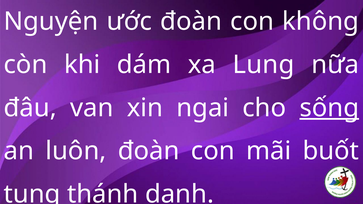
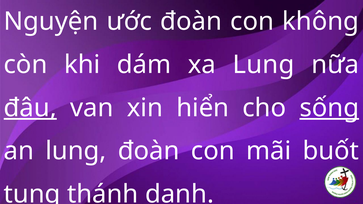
đâu underline: none -> present
ngai: ngai -> hiển
an luôn: luôn -> lung
